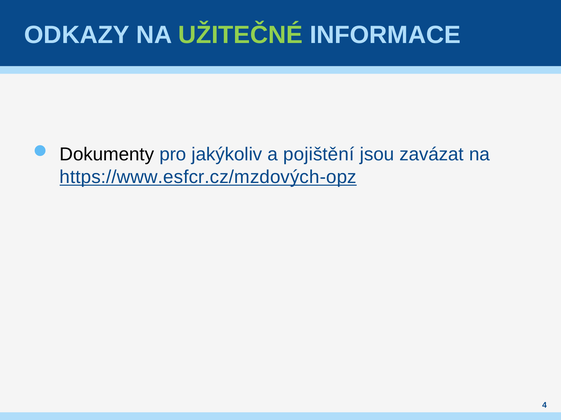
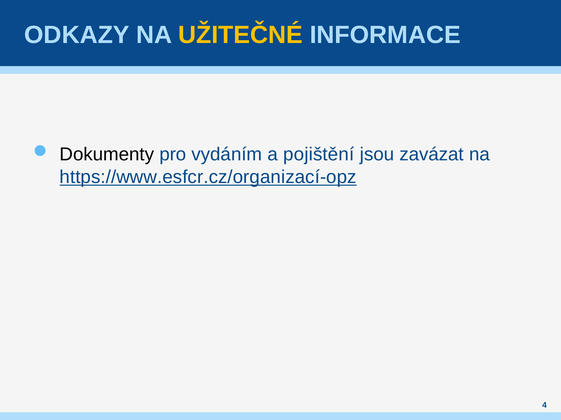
UŽITEČNÉ colour: light green -> yellow
jakýkoliv: jakýkoliv -> vydáním
https://www.esfcr.cz/mzdových-opz: https://www.esfcr.cz/mzdových-opz -> https://www.esfcr.cz/organizací-opz
